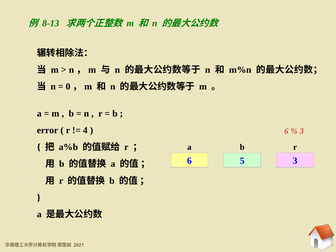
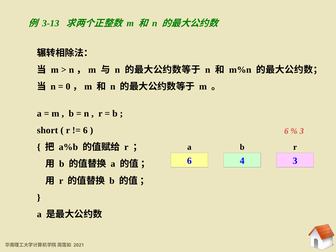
8-13: 8-13 -> 3-13
error: error -> short
4 at (85, 130): 4 -> 6
5: 5 -> 4
